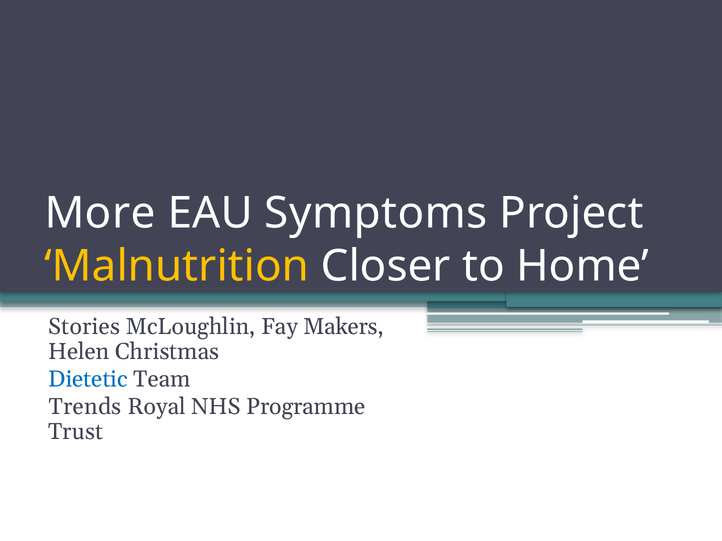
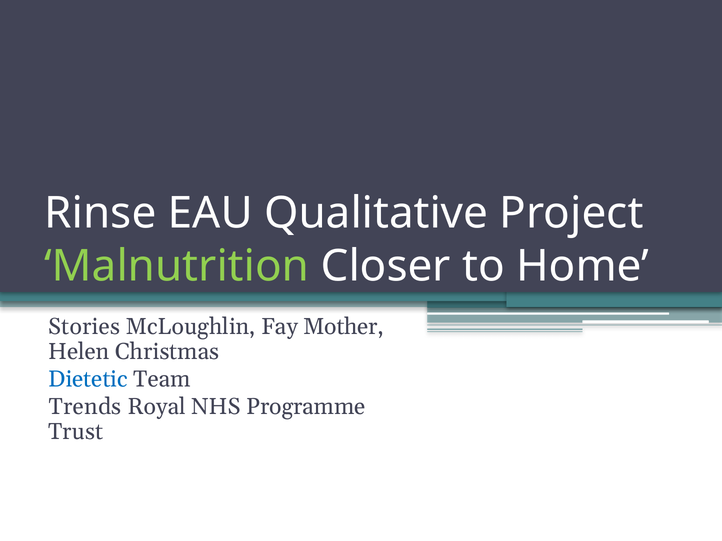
More: More -> Rinse
Symptoms: Symptoms -> Qualitative
Malnutrition colour: yellow -> light green
Makers: Makers -> Mother
